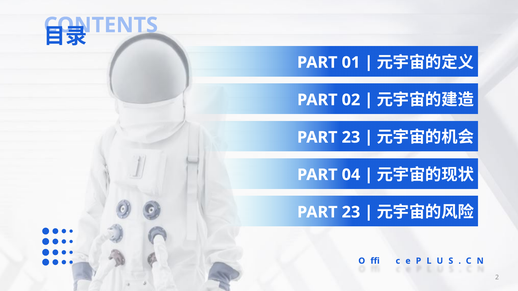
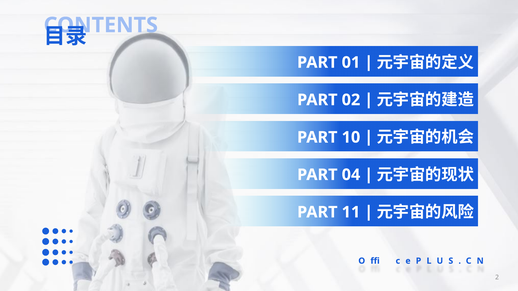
23 at (351, 137): 23 -> 10
23 at (351, 212): 23 -> 11
